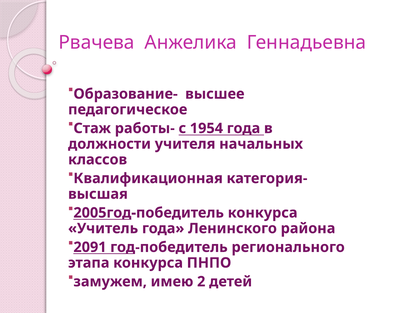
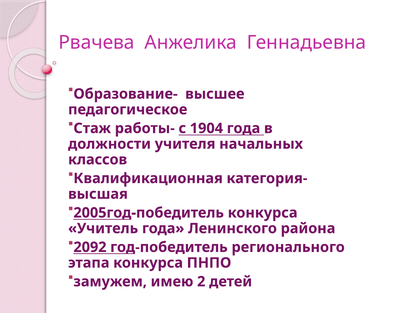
1954: 1954 -> 1904
2091: 2091 -> 2092
